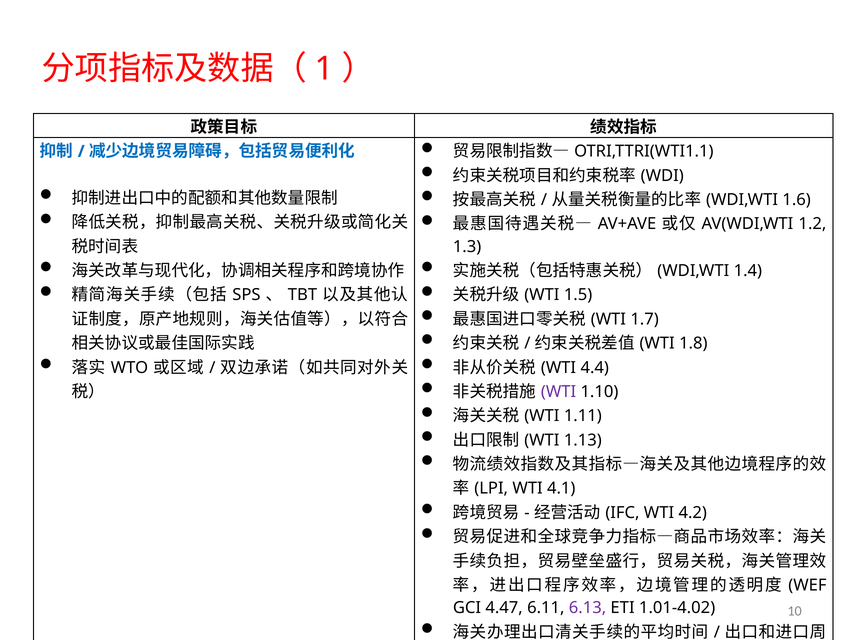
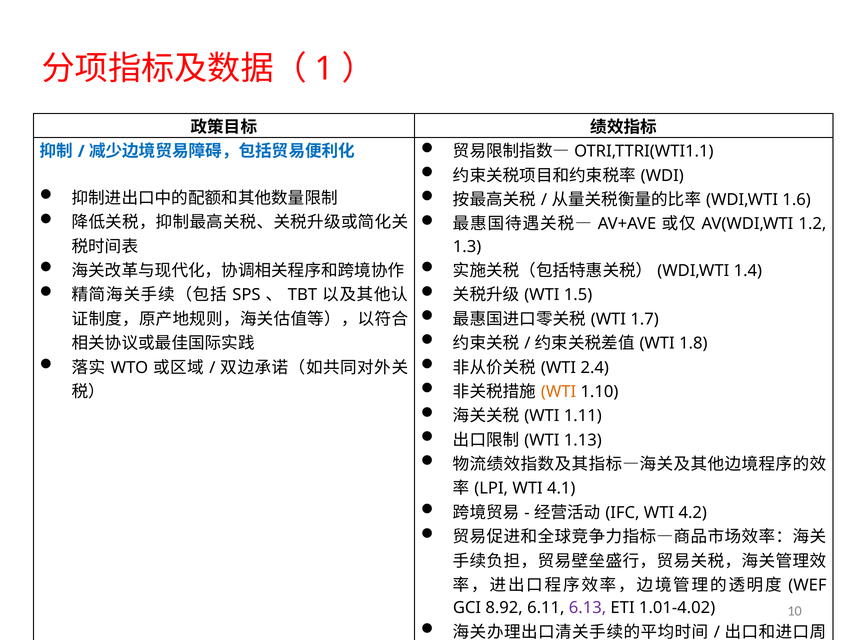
4.4: 4.4 -> 2.4
WTI at (559, 392) colour: purple -> orange
4.47: 4.47 -> 8.92
